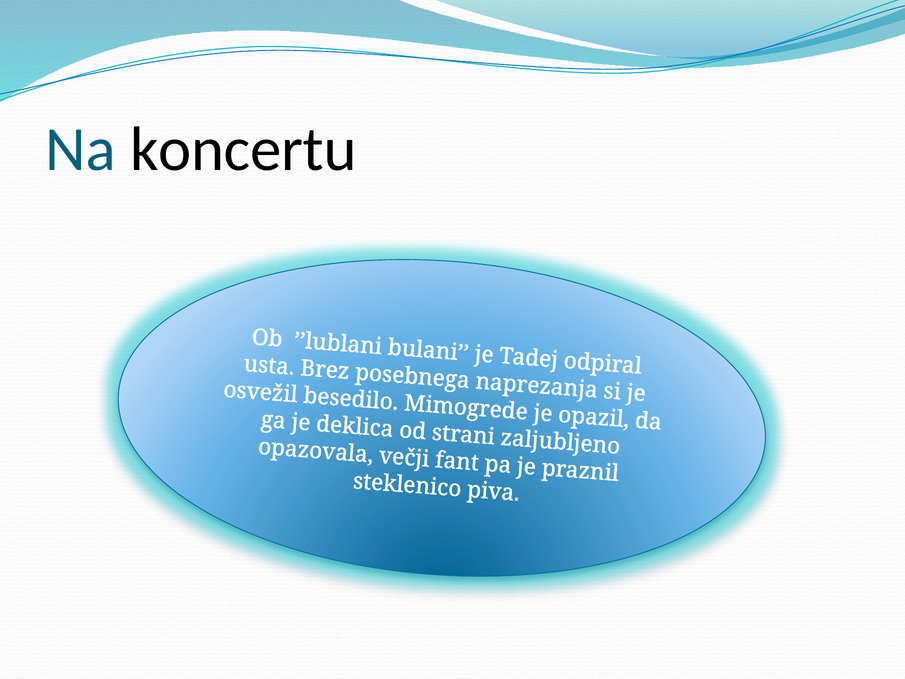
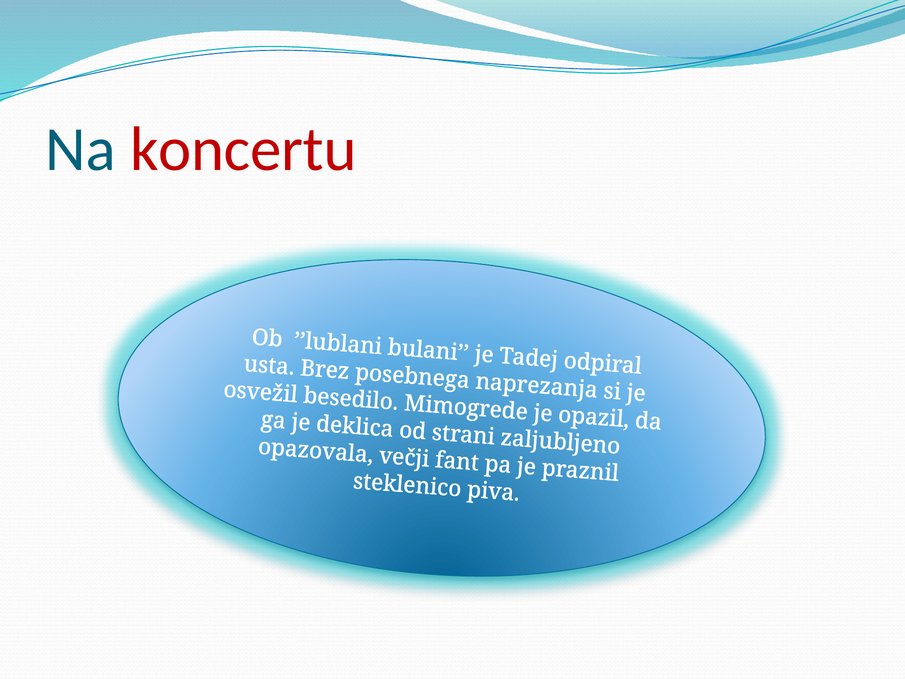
koncertu colour: black -> red
